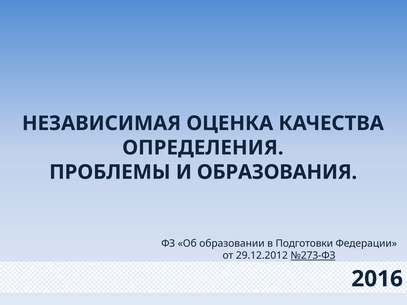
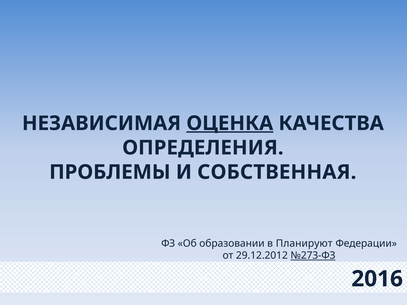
ОЦЕНКА underline: none -> present
ОБРАЗОВАНИЯ: ОБРАЗОВАНИЯ -> СОБСТВЕННАЯ
Подготовки: Подготовки -> Планируют
